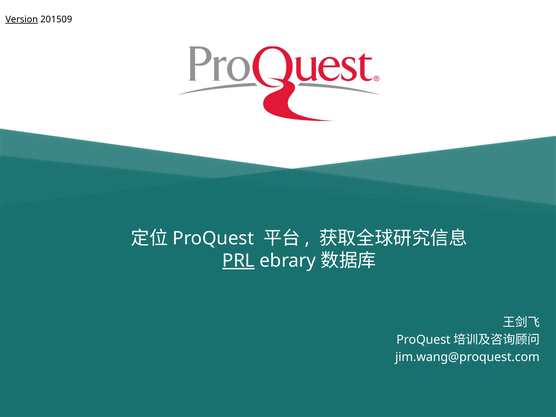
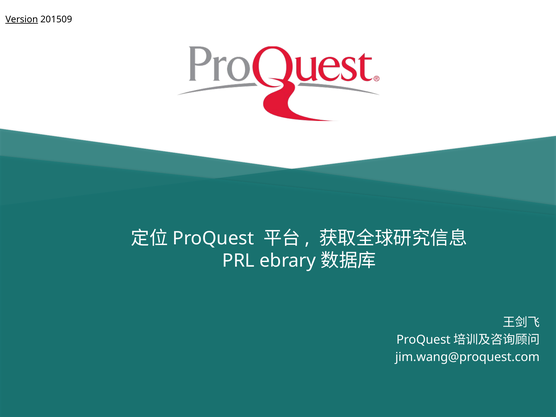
PRL underline: present -> none
